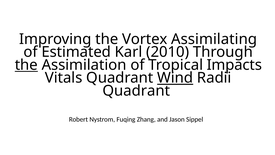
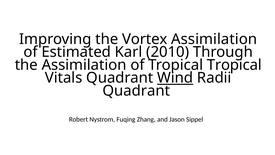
Vortex Assimilating: Assimilating -> Assimilation
the at (26, 65) underline: present -> none
Tropical Impacts: Impacts -> Tropical
